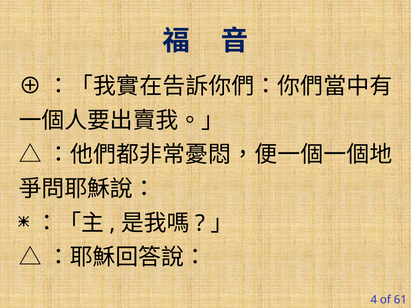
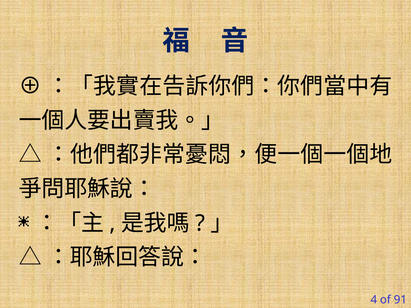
61: 61 -> 91
